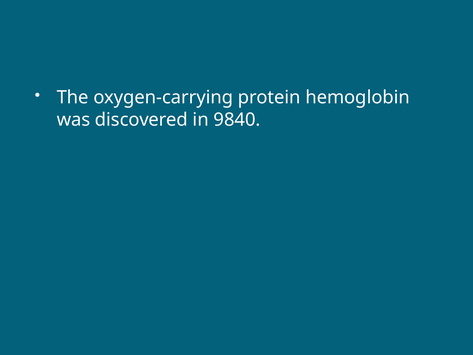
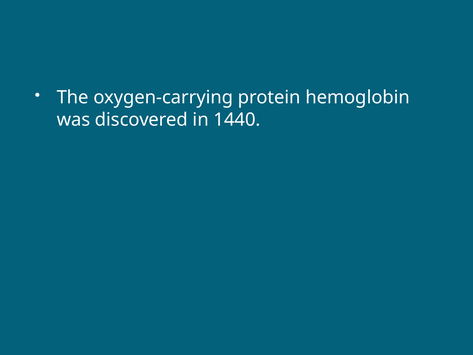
9840: 9840 -> 1440
